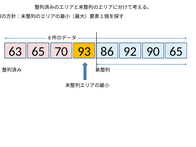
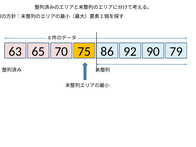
93: 93 -> 75
92 65: 65 -> 79
